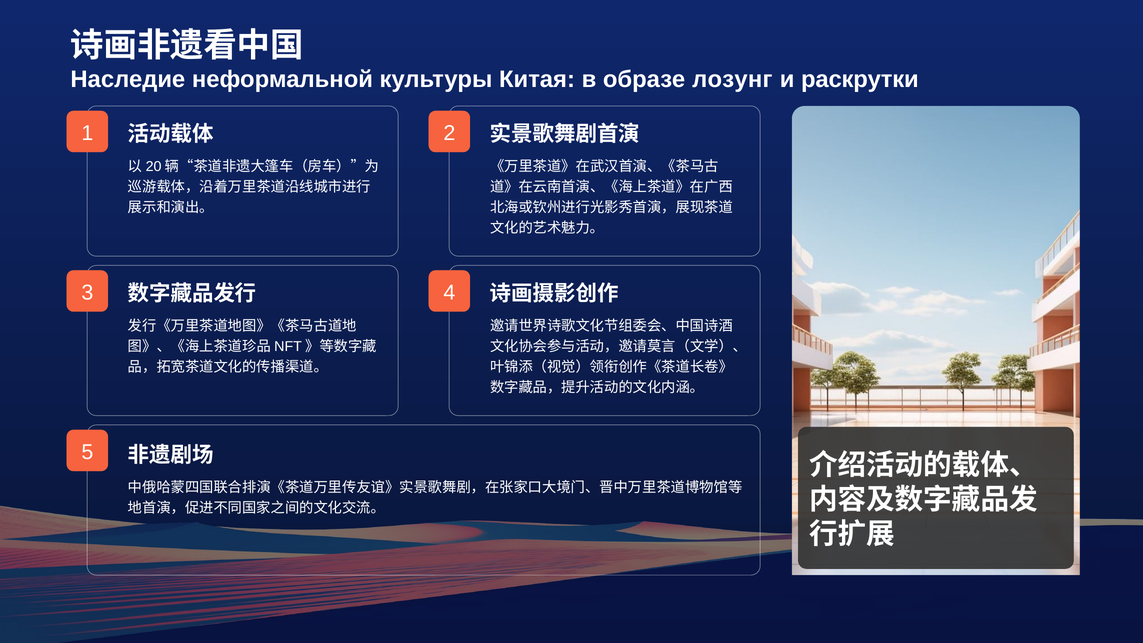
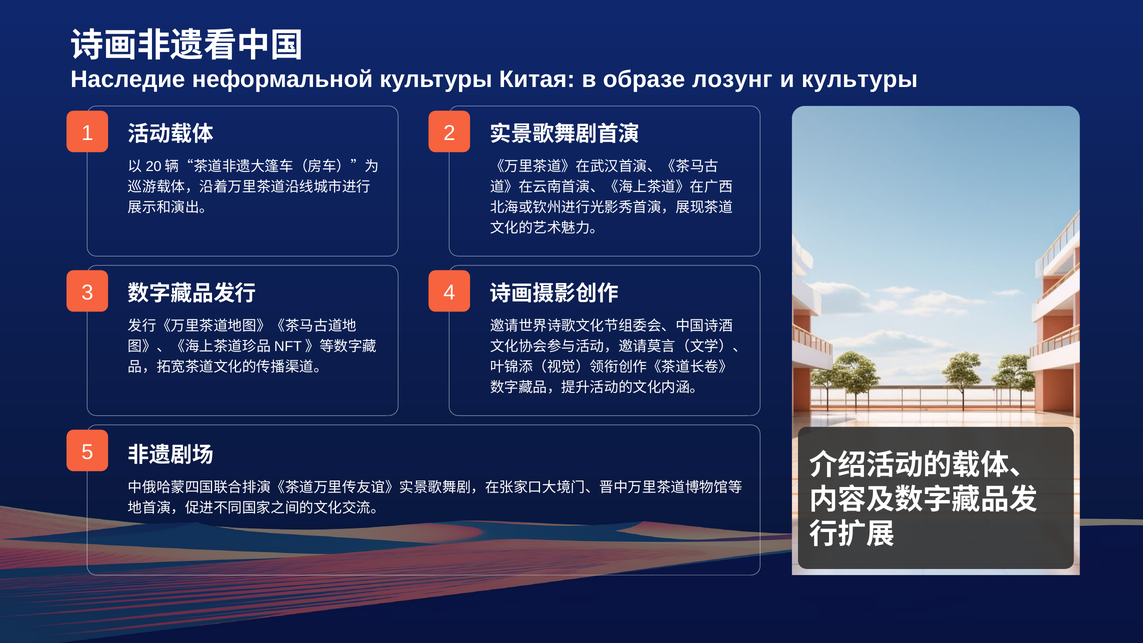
и раскрутки: раскрутки -> культуры
